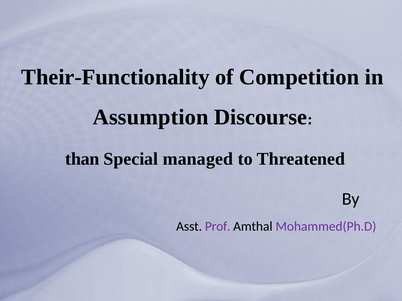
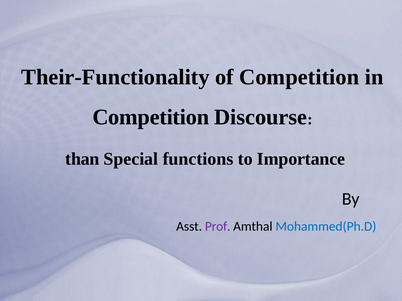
Assumption at (151, 117): Assumption -> Competition
managed: managed -> functions
Threatened: Threatened -> Importance
Mohammed(Ph.D colour: purple -> blue
